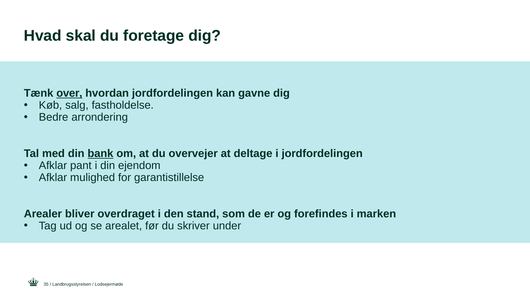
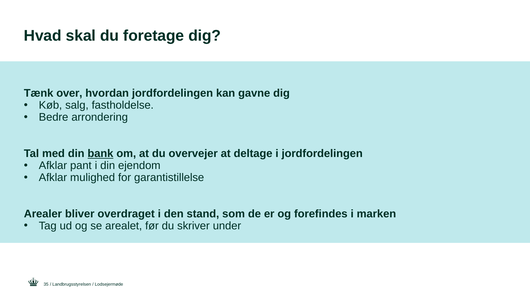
over underline: present -> none
